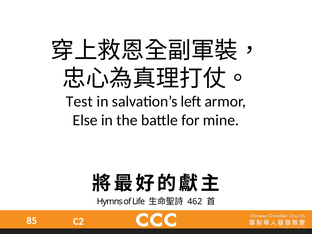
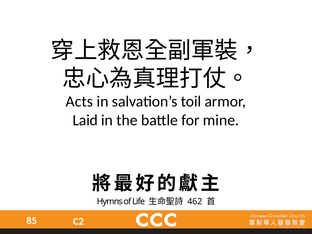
Test: Test -> Acts
left: left -> toil
Else: Else -> Laid
